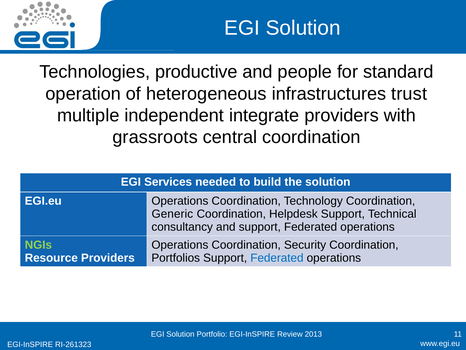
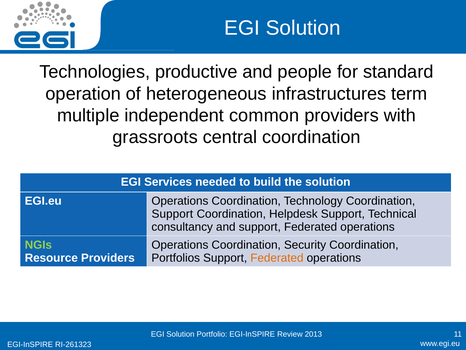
trust: trust -> term
integrate: integrate -> common
Generic at (172, 214): Generic -> Support
Federated at (277, 258) colour: blue -> orange
